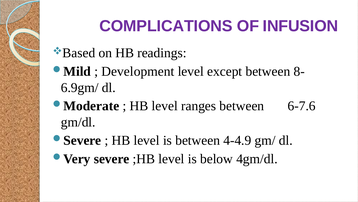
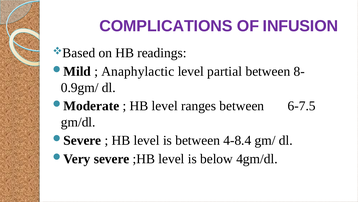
Development: Development -> Anaphylactic
except: except -> partial
6.9gm/: 6.9gm/ -> 0.9gm/
6-7.6: 6-7.6 -> 6-7.5
4-4.9: 4-4.9 -> 4-8.4
